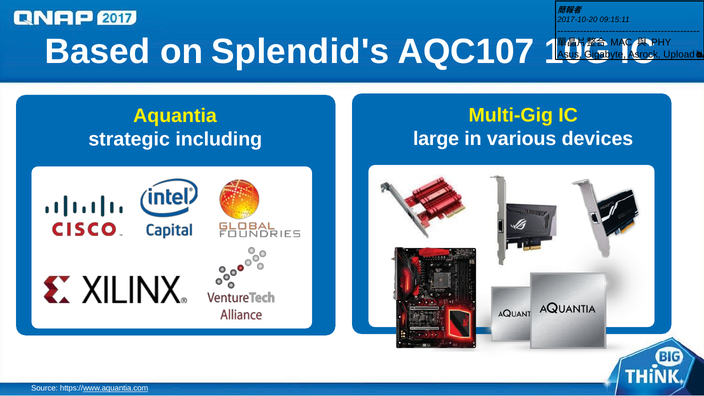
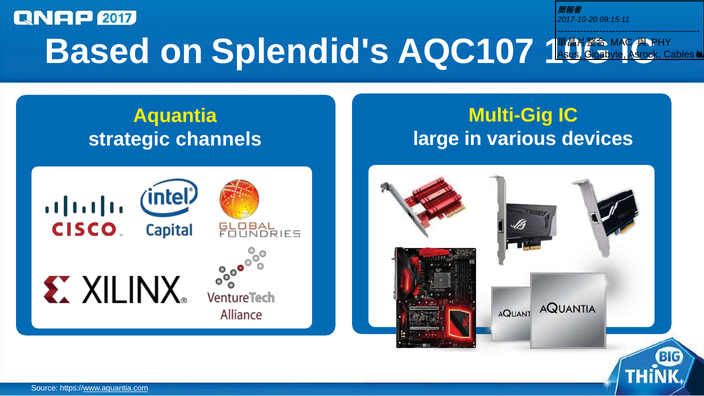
Upload: Upload -> Cables
including: including -> channels
